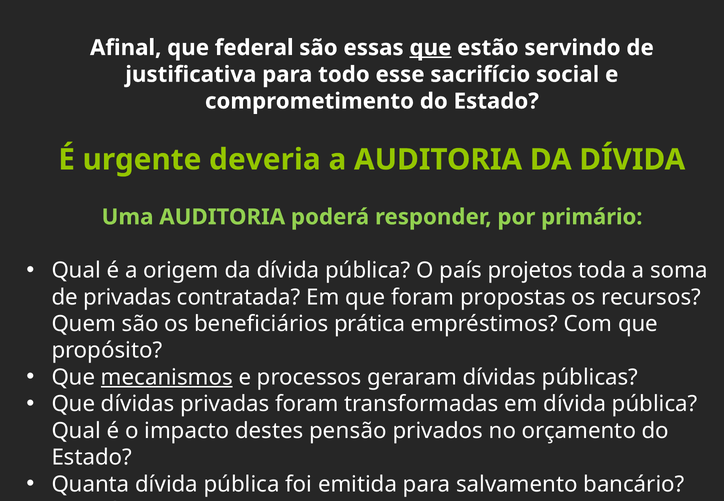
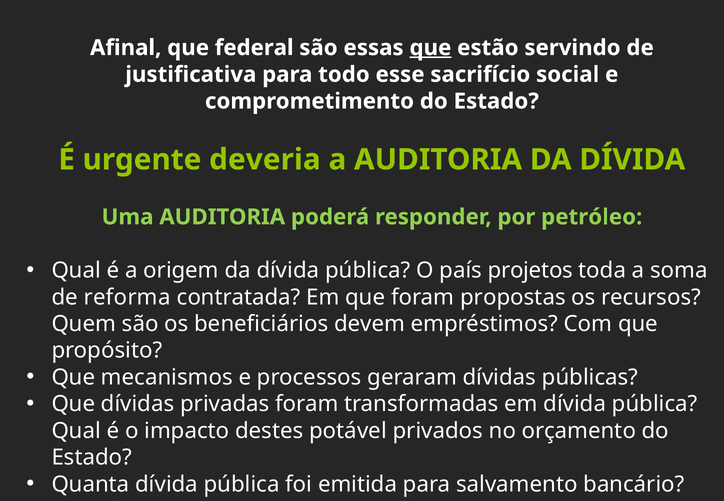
primário: primário -> petróleo
de privadas: privadas -> reforma
prática: prática -> devem
mecanismos underline: present -> none
pensão: pensão -> potável
